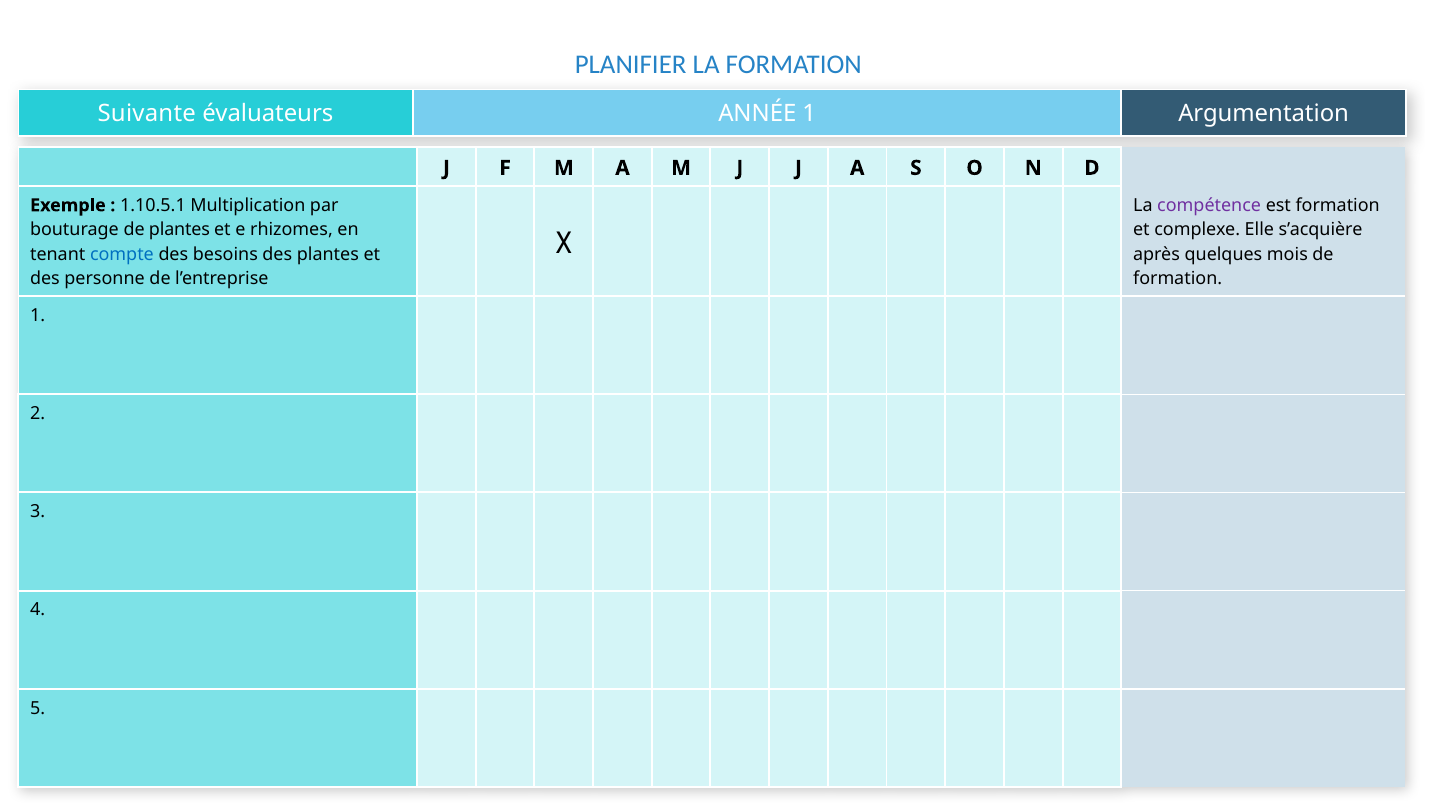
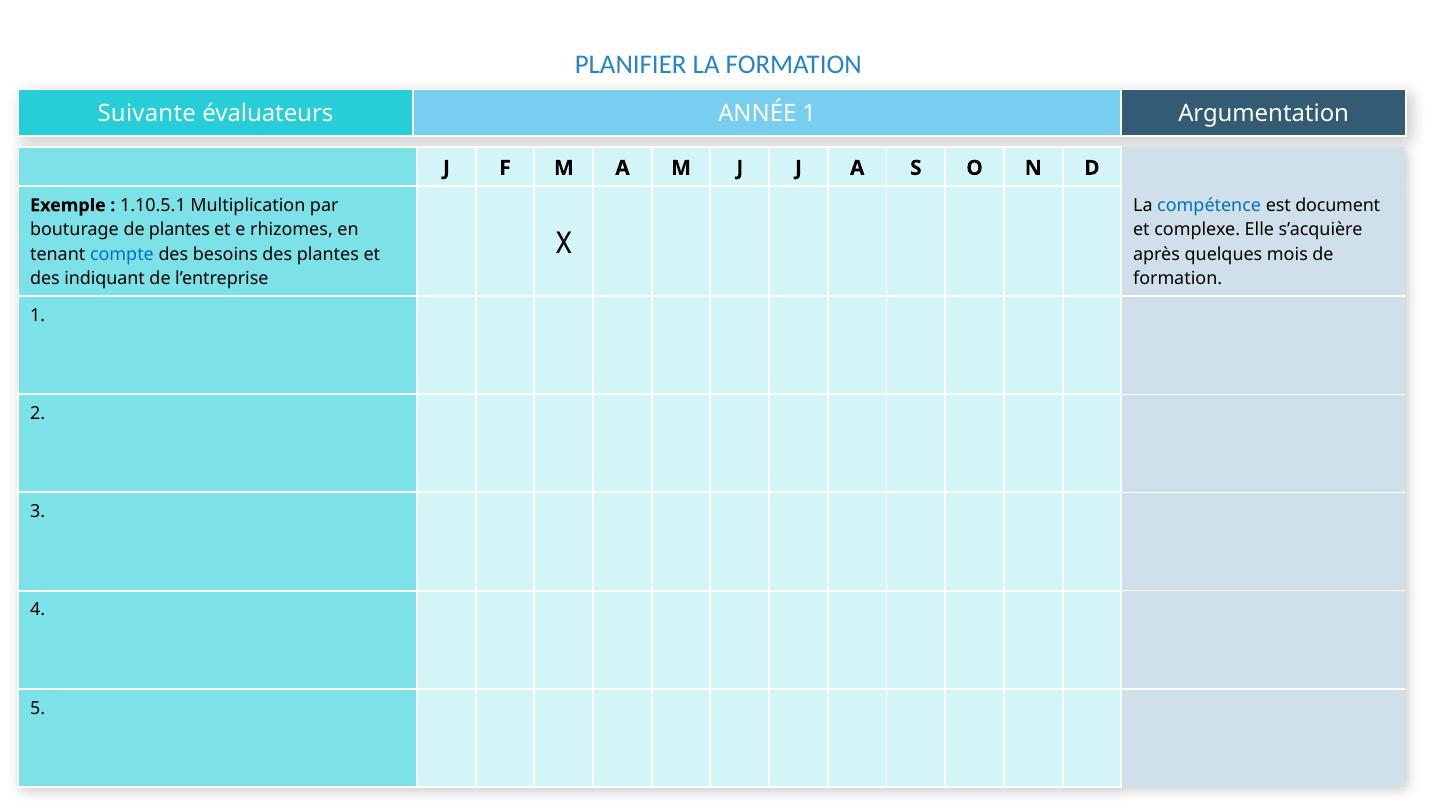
compétence colour: purple -> blue
est formation: formation -> document
personne: personne -> indiquant
